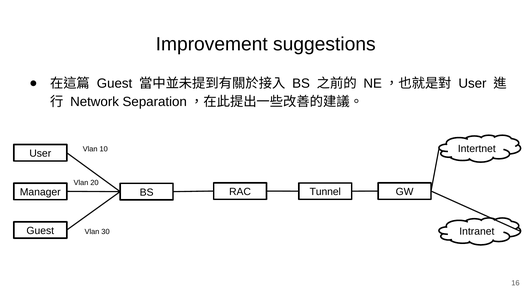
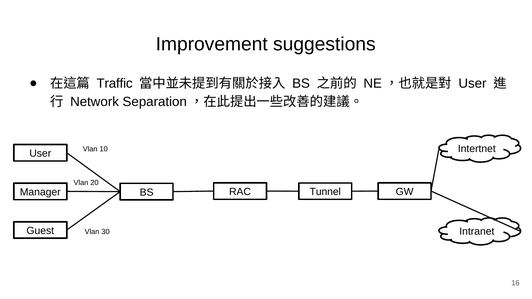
Guest at (115, 84): Guest -> Traffic
